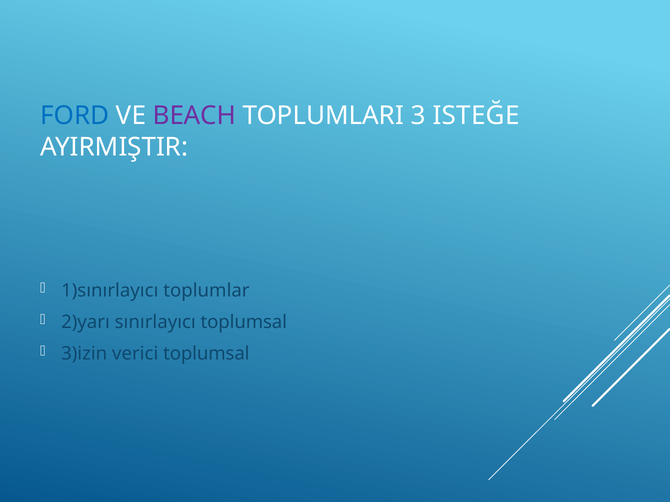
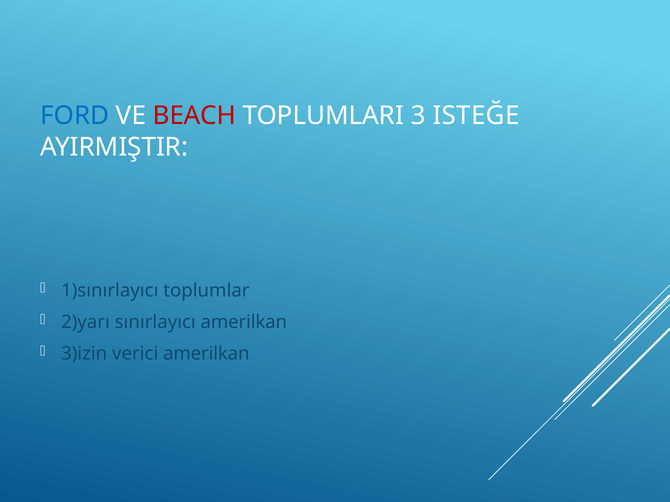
BEACH colour: purple -> red
sınırlayıcı toplumsal: toplumsal -> amerilkan
verici toplumsal: toplumsal -> amerilkan
